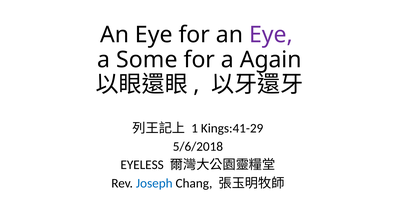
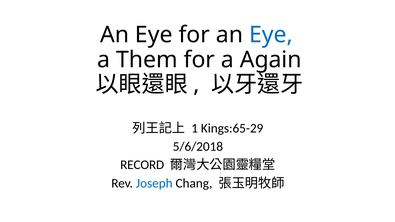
Eye at (271, 35) colour: purple -> blue
Some: Some -> Them
Kings:41-29: Kings:41-29 -> Kings:65-29
EYELESS: EYELESS -> RECORD
